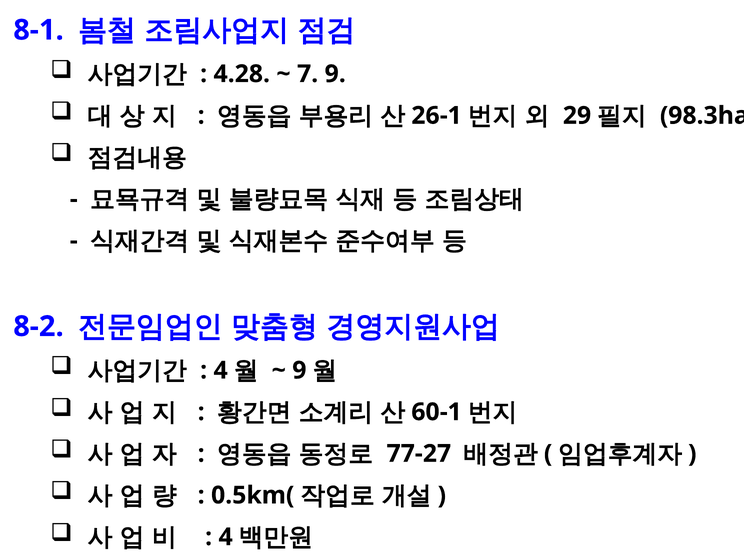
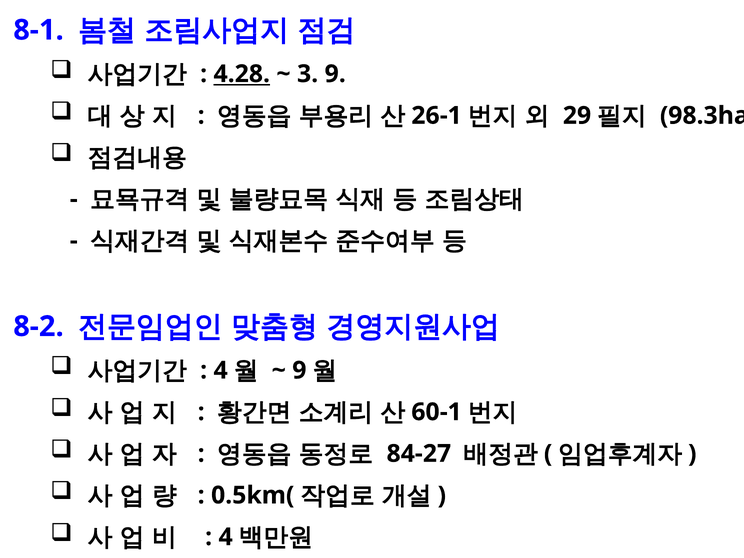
4.28 underline: none -> present
7: 7 -> 3
77-27: 77-27 -> 84-27
